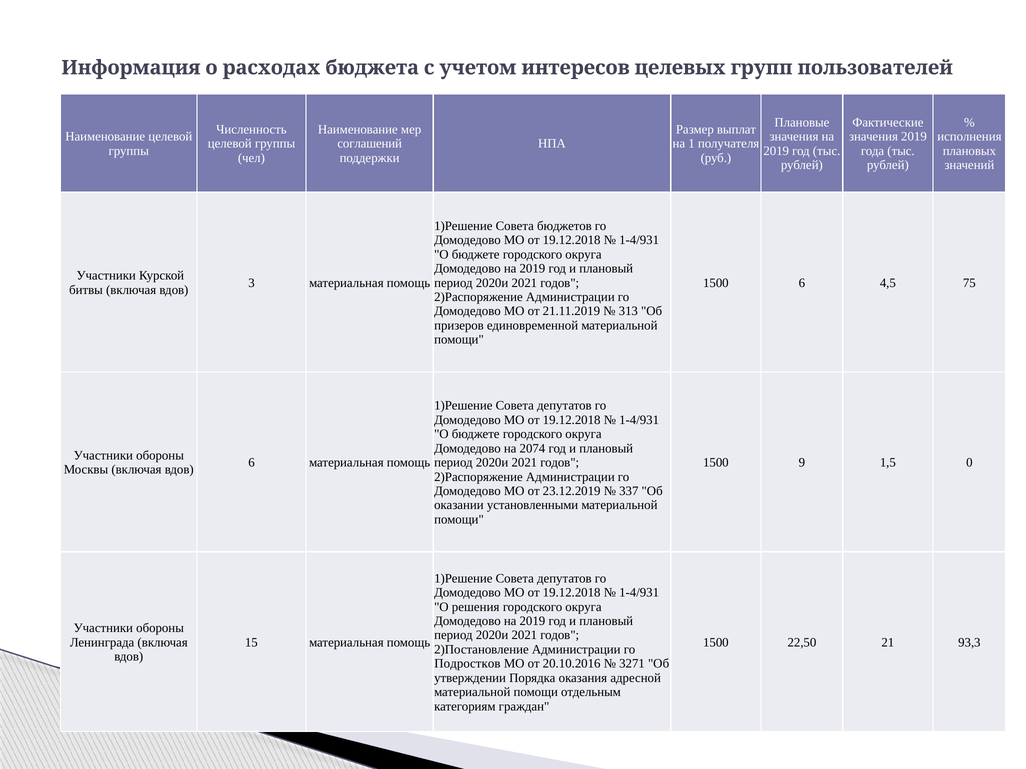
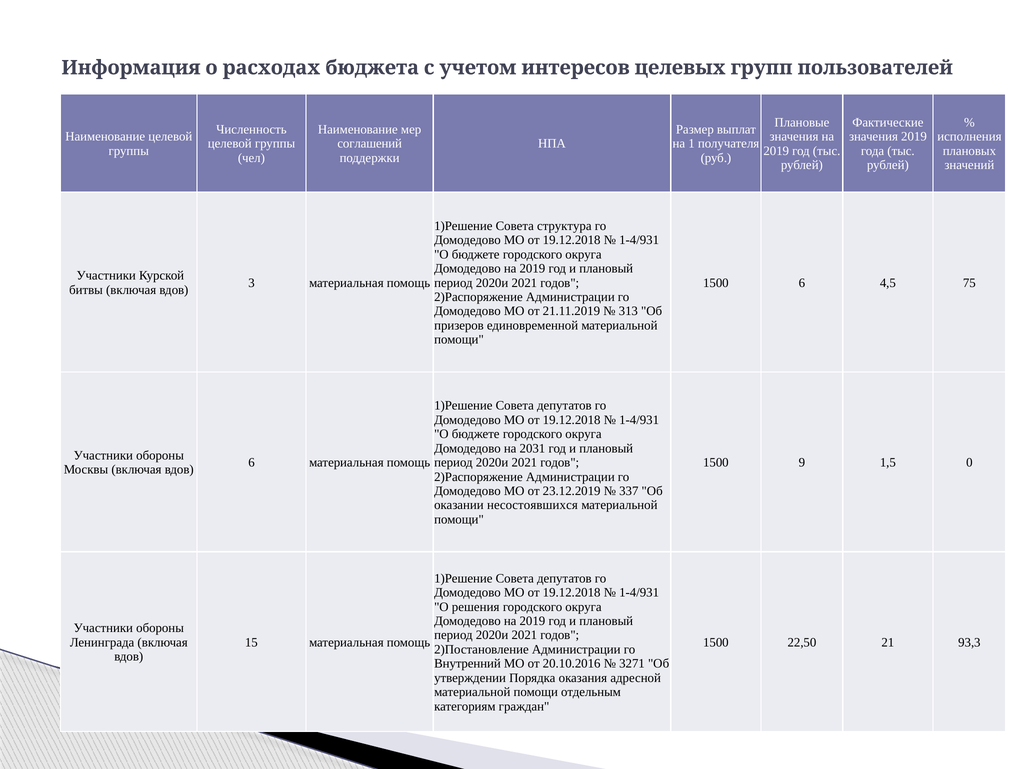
бюджетов: бюджетов -> структура
2074: 2074 -> 2031
установленными: установленными -> несостоявшихся
Подростков: Подростков -> Внутренний
